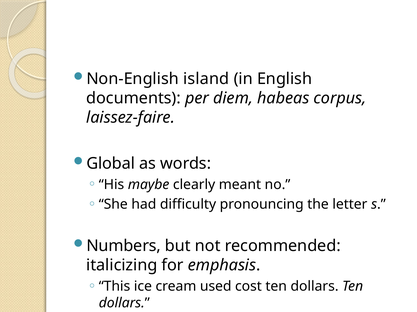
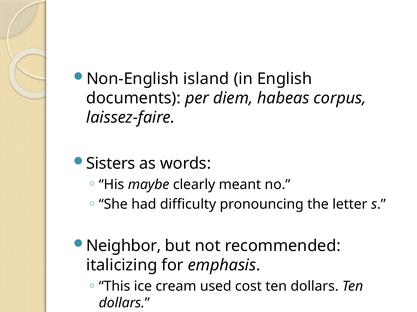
Global: Global -> Sisters
Numbers: Numbers -> Neighbor
